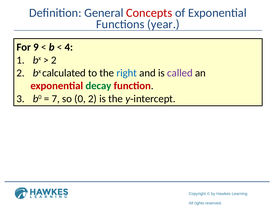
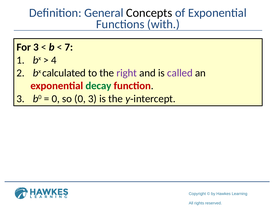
Concepts colour: red -> black
year: year -> with
For 9: 9 -> 3
4: 4 -> 7
2 at (54, 60): 2 -> 4
right colour: blue -> purple
7 at (56, 99): 7 -> 0
0 2: 2 -> 3
